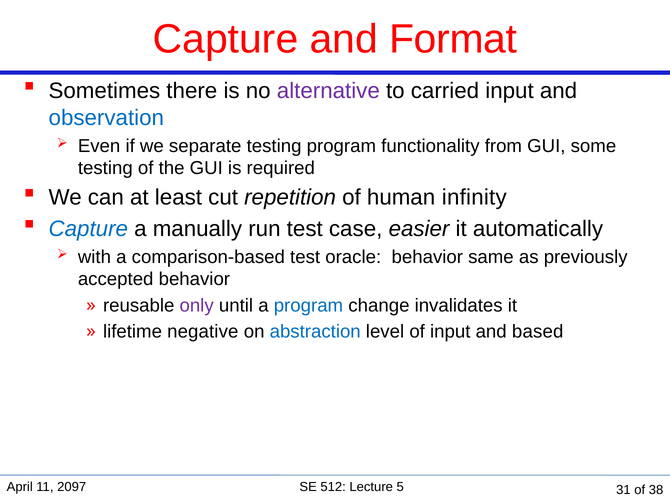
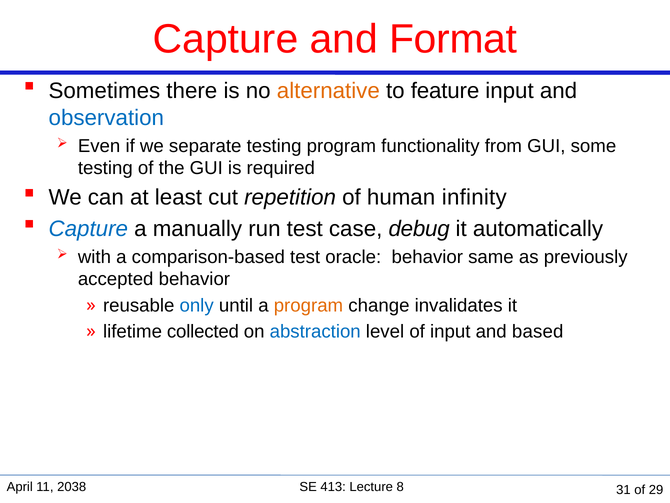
alternative colour: purple -> orange
carried: carried -> feature
easier: easier -> debug
only colour: purple -> blue
program at (308, 305) colour: blue -> orange
negative: negative -> collected
2097: 2097 -> 2038
512: 512 -> 413
5: 5 -> 8
38: 38 -> 29
